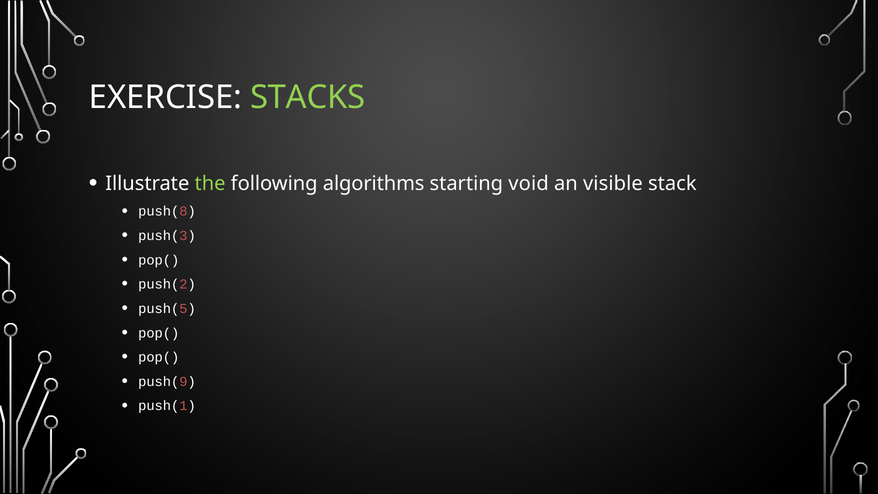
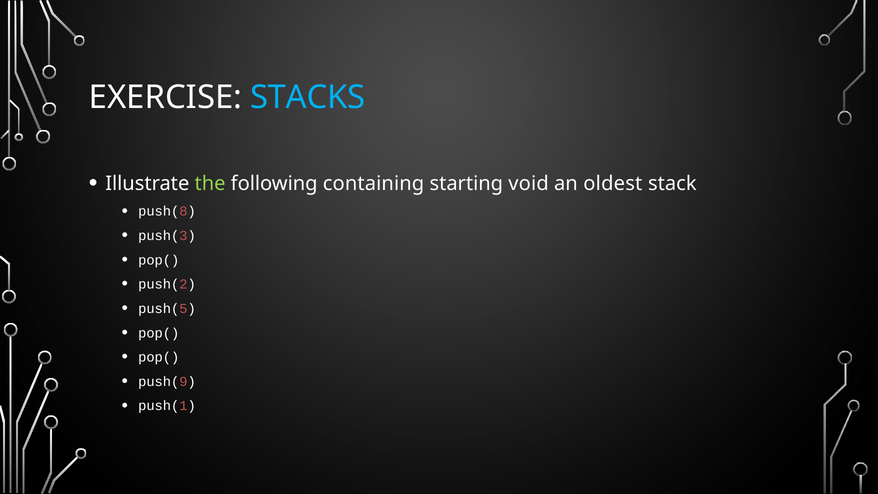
STACKS colour: light green -> light blue
algorithms: algorithms -> containing
visible: visible -> oldest
